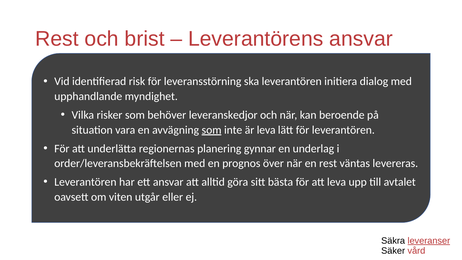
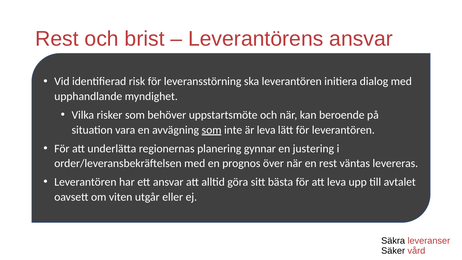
leveranskedjor: leveranskedjor -> uppstartsmöte
underlag: underlag -> justering
leveranser underline: present -> none
